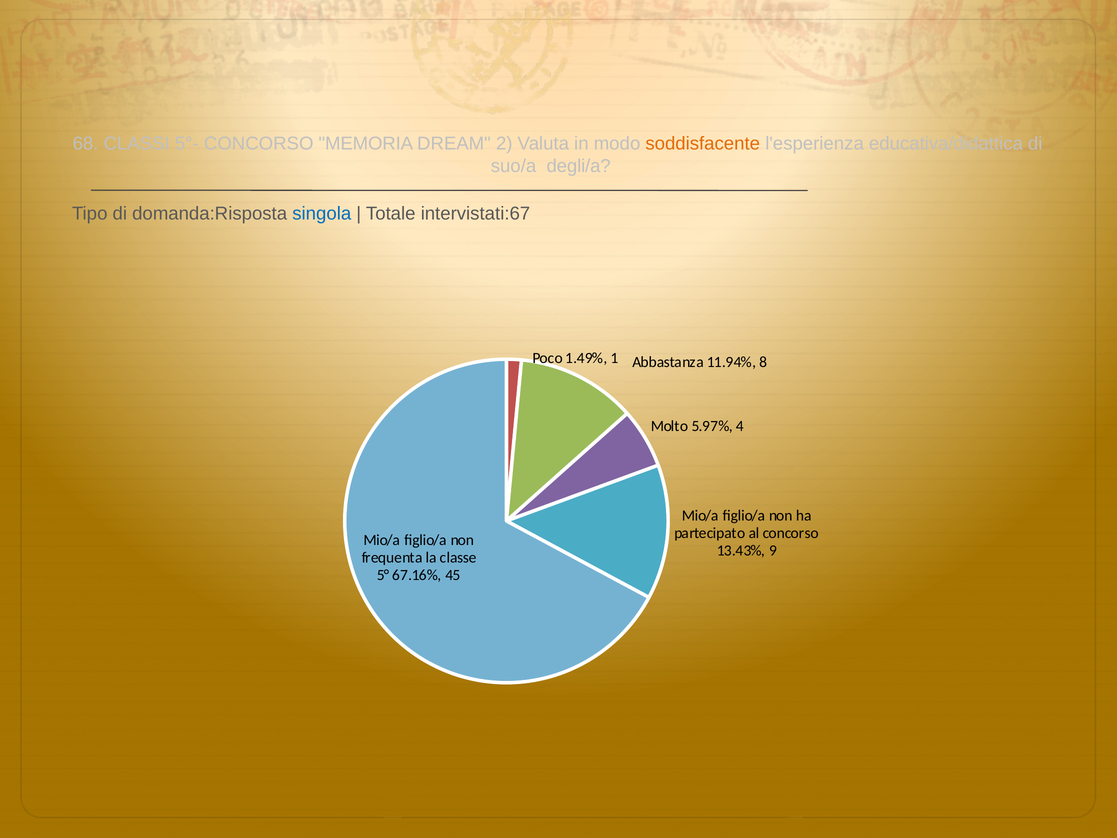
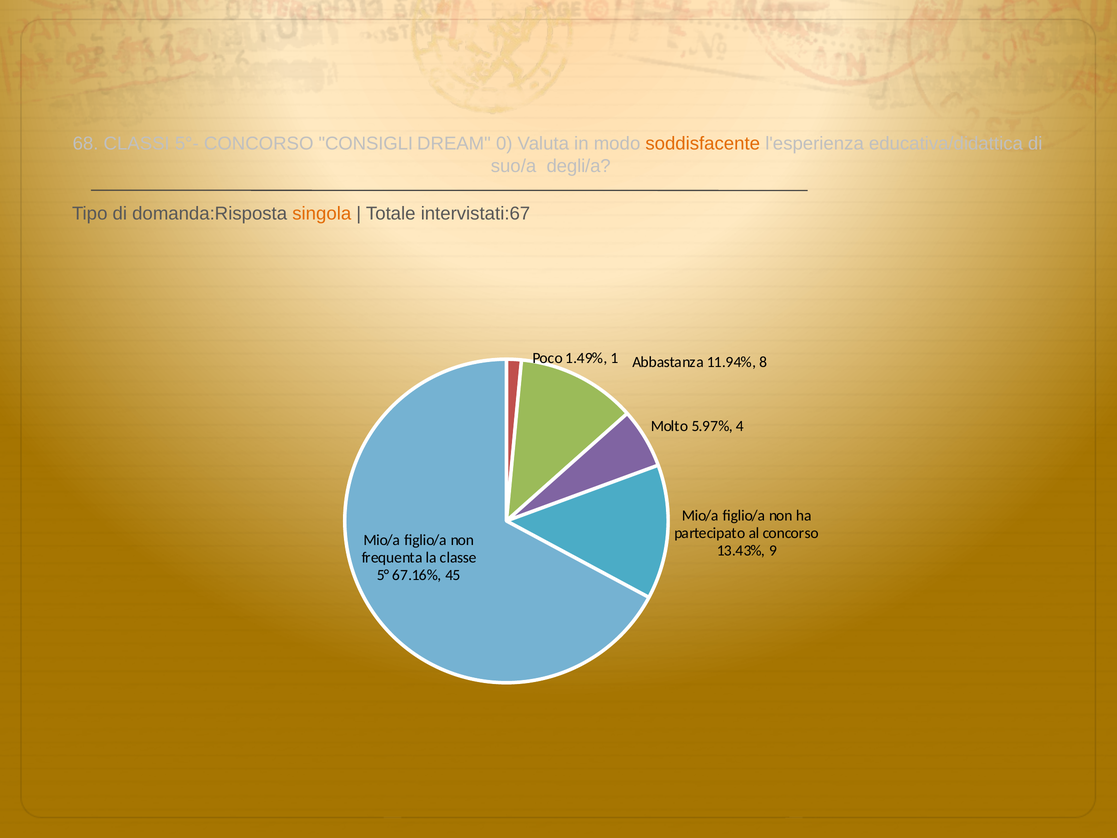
MEMORIA: MEMORIA -> CONSIGLI
2: 2 -> 0
singola colour: blue -> orange
